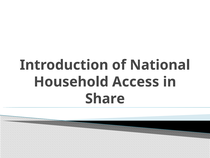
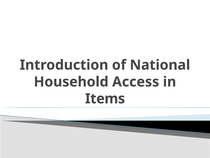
Share: Share -> Items
